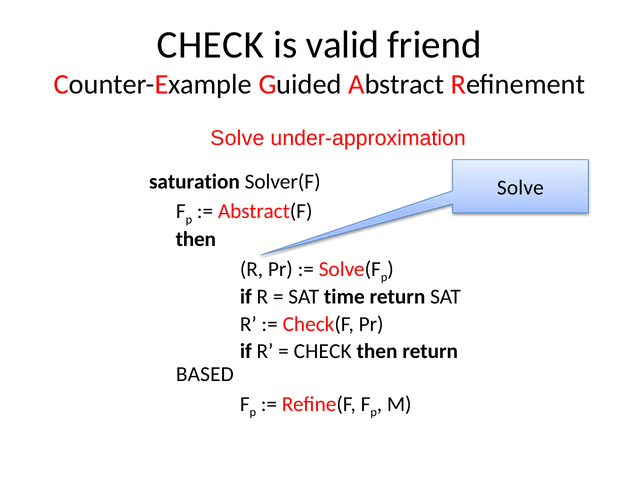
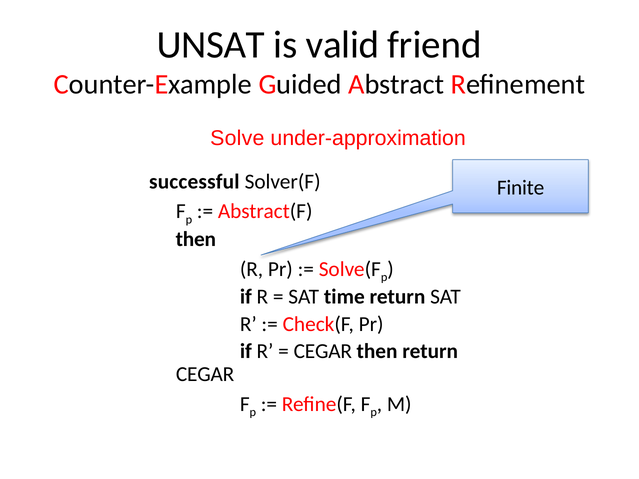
CHECK at (210, 45): CHECK -> UNSAT
saturation: saturation -> successful
Solve at (520, 188): Solve -> Finite
CHECK at (323, 352): CHECK -> CEGAR
BASED at (205, 375): BASED -> CEGAR
